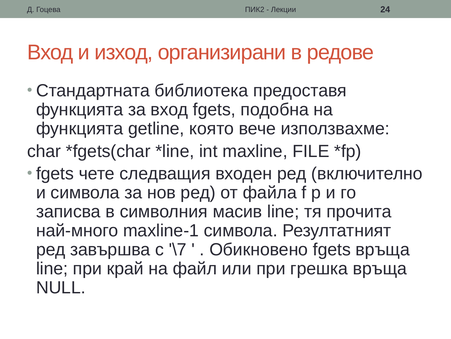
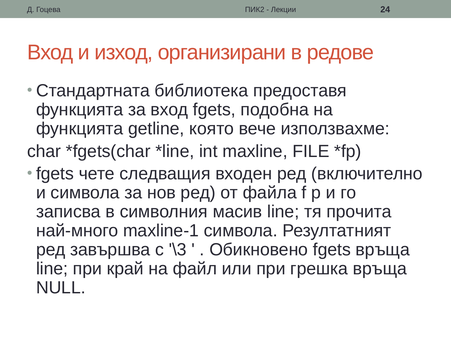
\7: \7 -> \3
